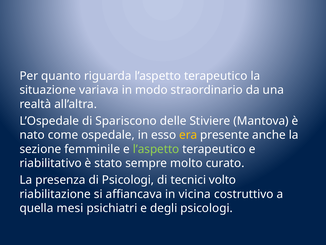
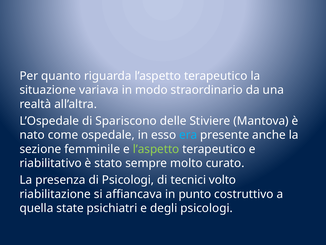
era colour: yellow -> light blue
vicina: vicina -> punto
mesi: mesi -> state
